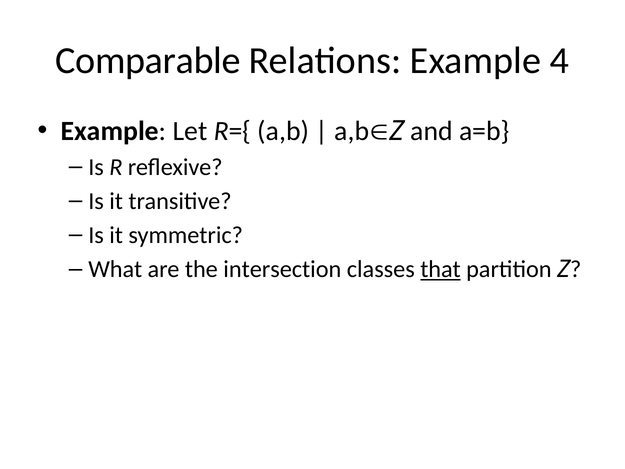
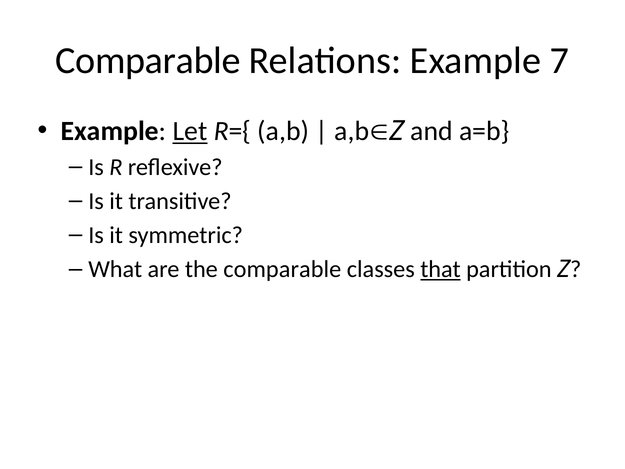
4: 4 -> 7
Let underline: none -> present
the intersection: intersection -> comparable
